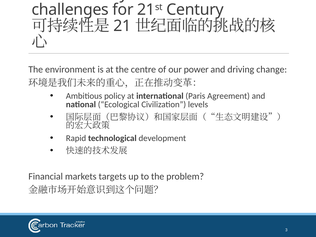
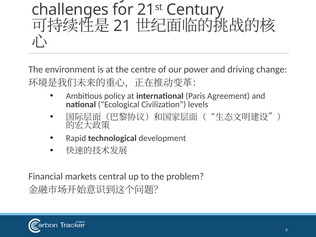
targets: targets -> central
